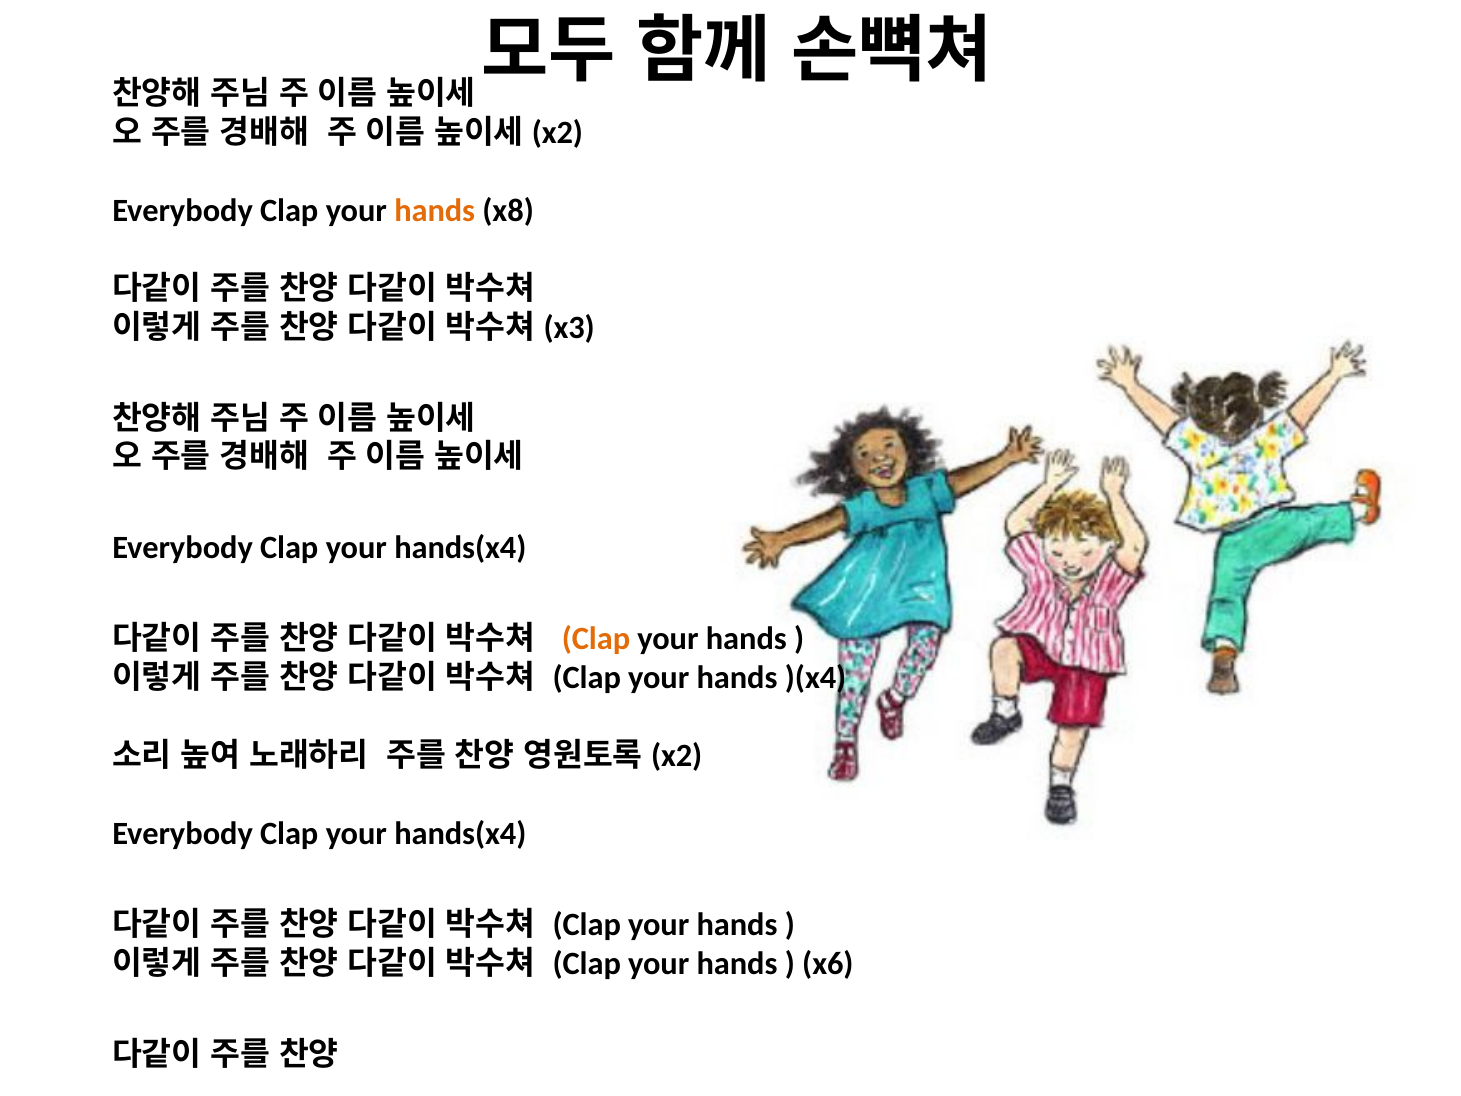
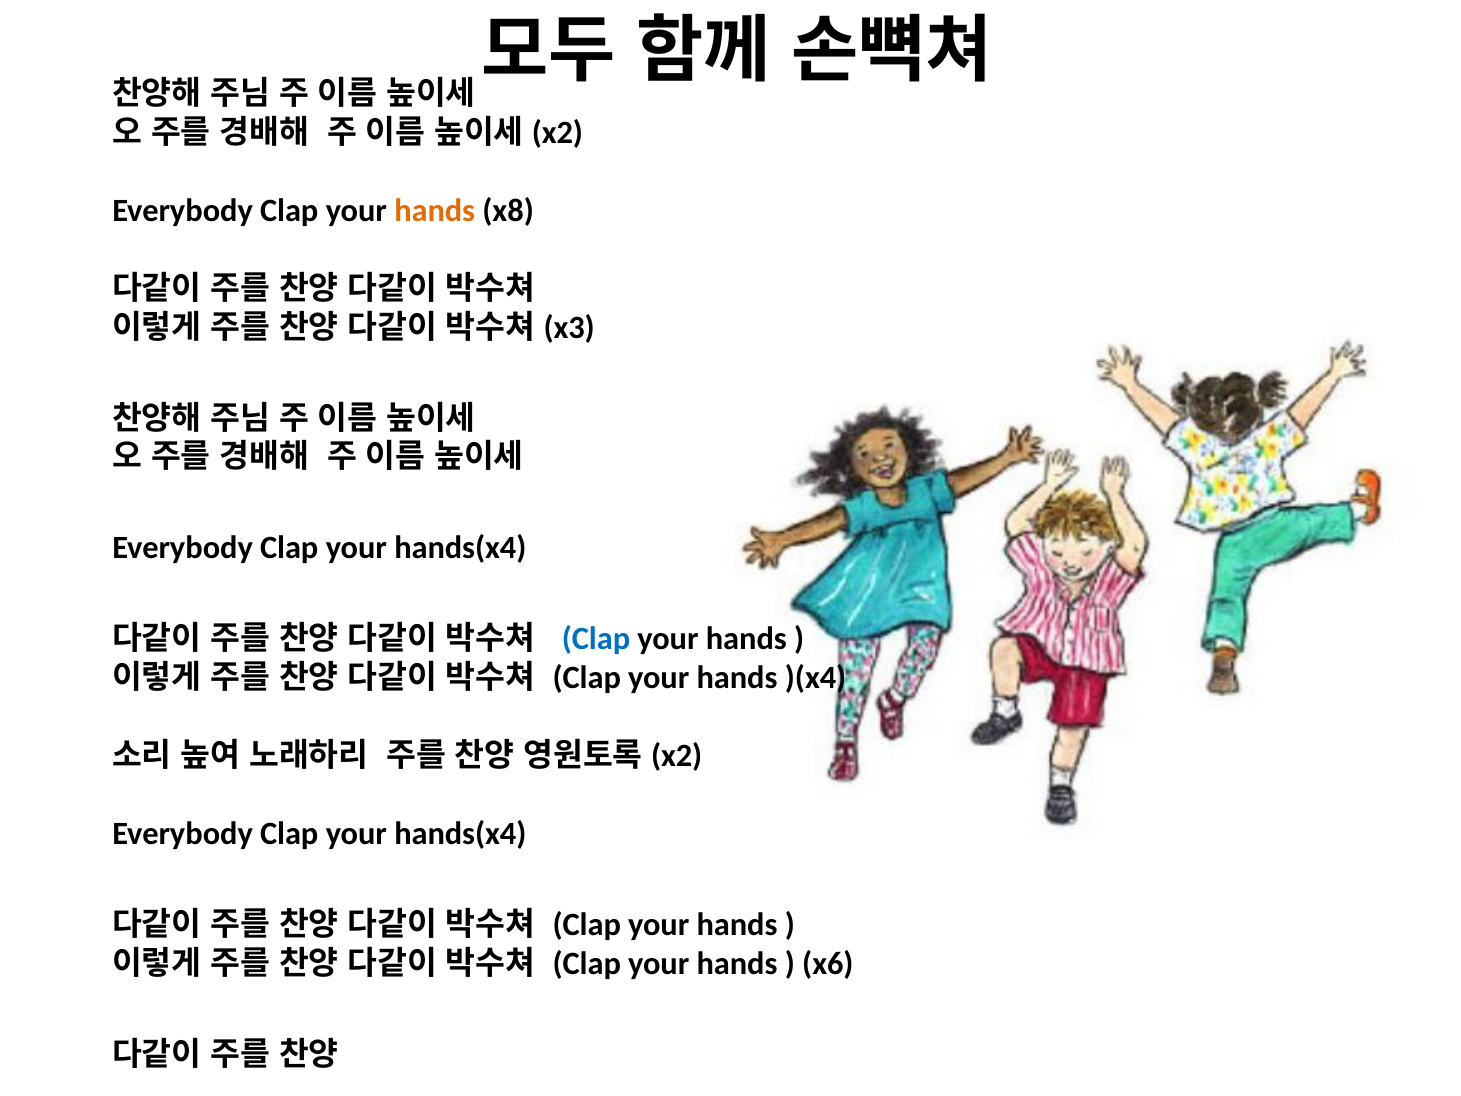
Clap at (596, 639) colour: orange -> blue
